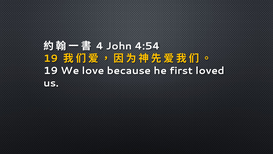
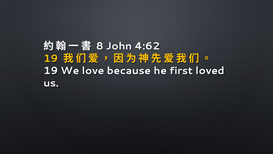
4: 4 -> 8
4:54: 4:54 -> 4:62
